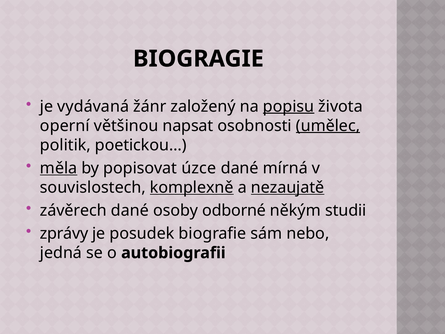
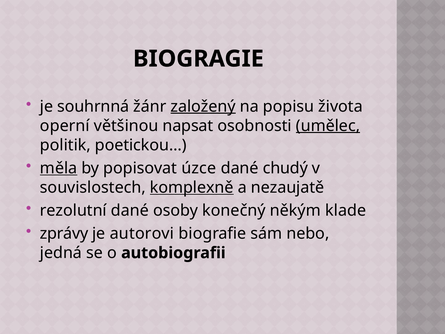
vydávaná: vydávaná -> souhrnná
založený underline: none -> present
popisu underline: present -> none
mírná: mírná -> chudý
nezaujatě underline: present -> none
závěrech: závěrech -> rezolutní
odborné: odborné -> konečný
studii: studii -> klade
posudek: posudek -> autorovi
